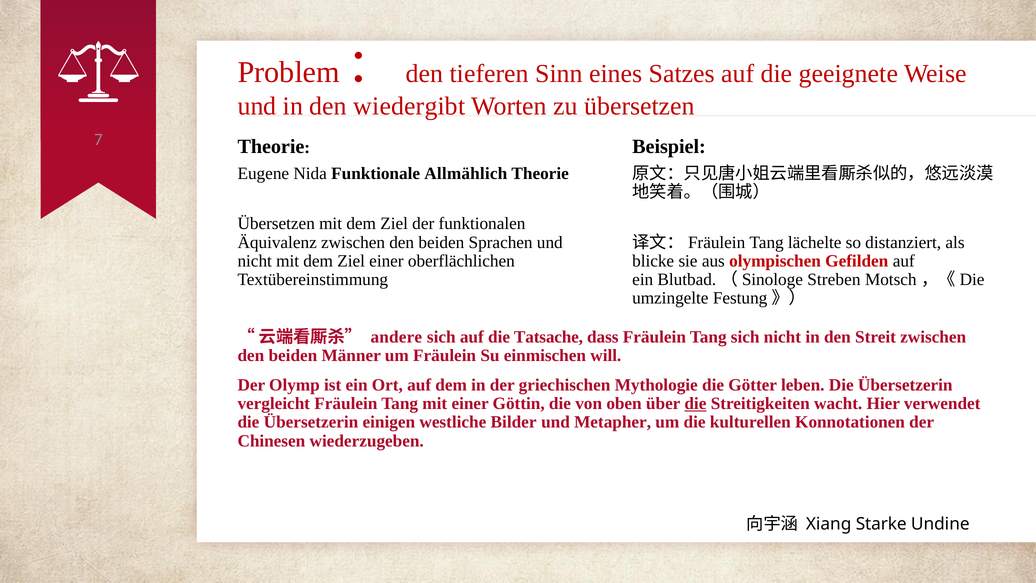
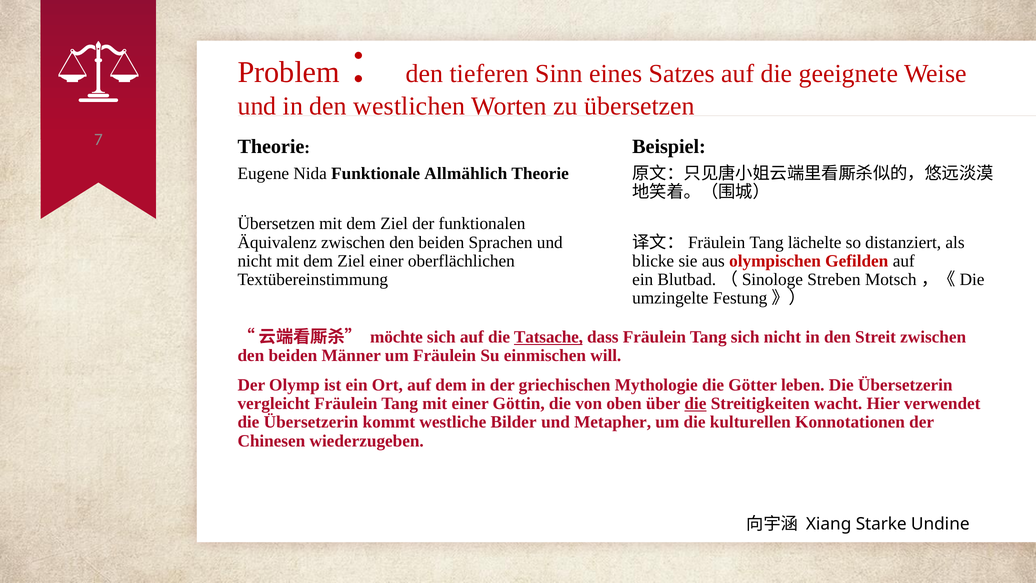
wiedergibt: wiedergibt -> westlichen
andere: andere -> möchte
Tatsache underline: none -> present
einigen: einigen -> kommt
